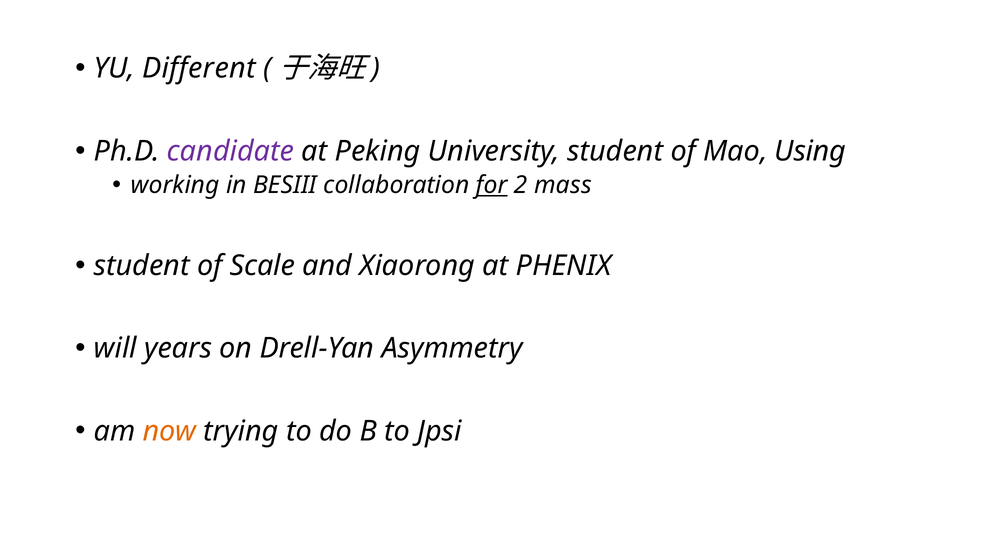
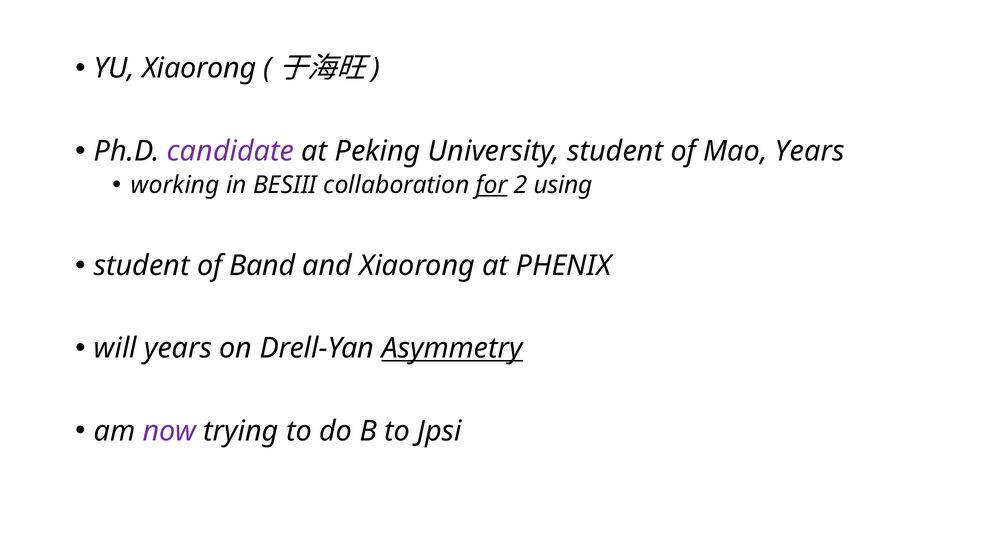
YU Different: Different -> Xiaorong
Mao Using: Using -> Years
mass: mass -> using
Scale: Scale -> Band
Asymmetry underline: none -> present
now colour: orange -> purple
